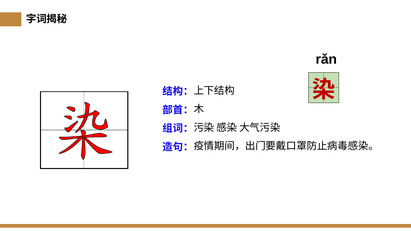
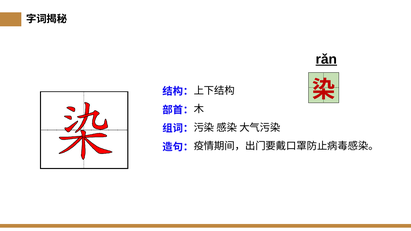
rǎn underline: none -> present
